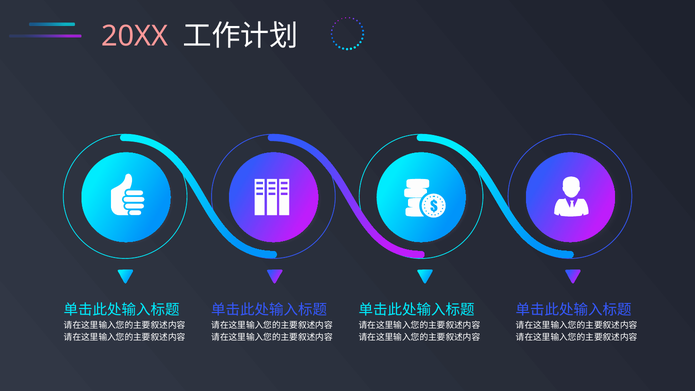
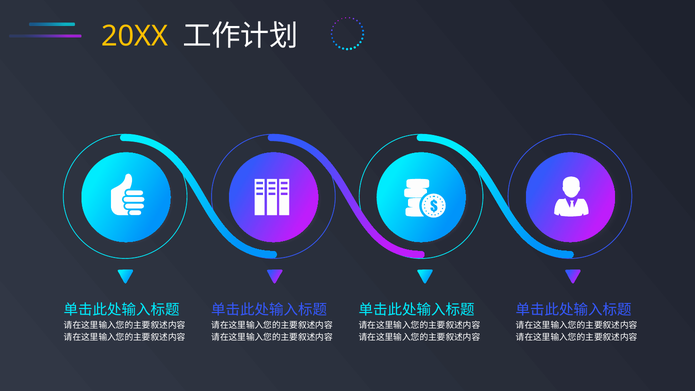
20XX colour: pink -> yellow
